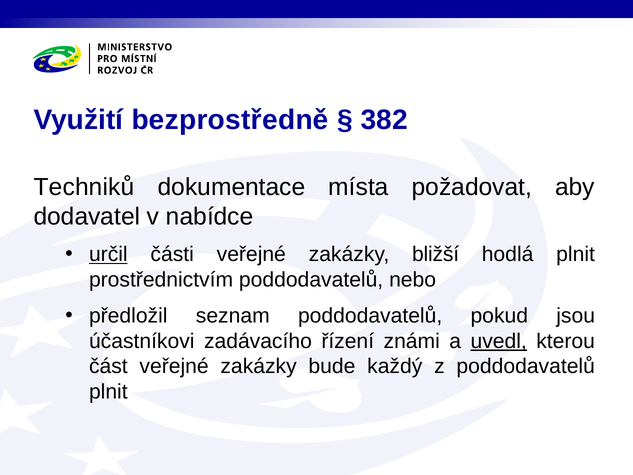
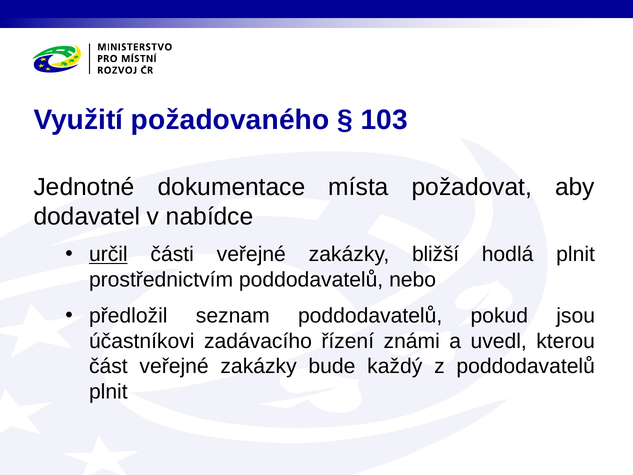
bezprostředně: bezprostředně -> požadovaného
382: 382 -> 103
Techniků: Techniků -> Jednotné
uvedl underline: present -> none
